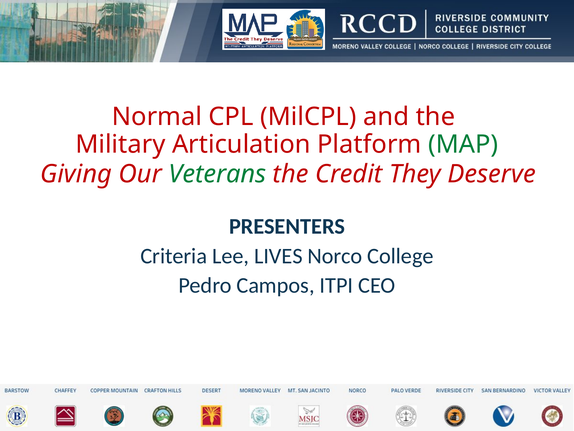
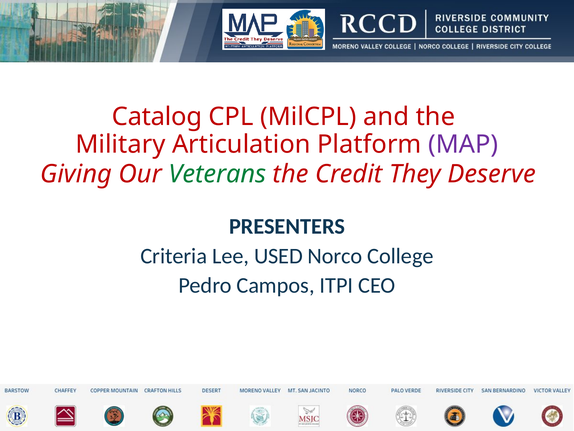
Normal: Normal -> Catalog
MAP colour: green -> purple
LIVES: LIVES -> USED
